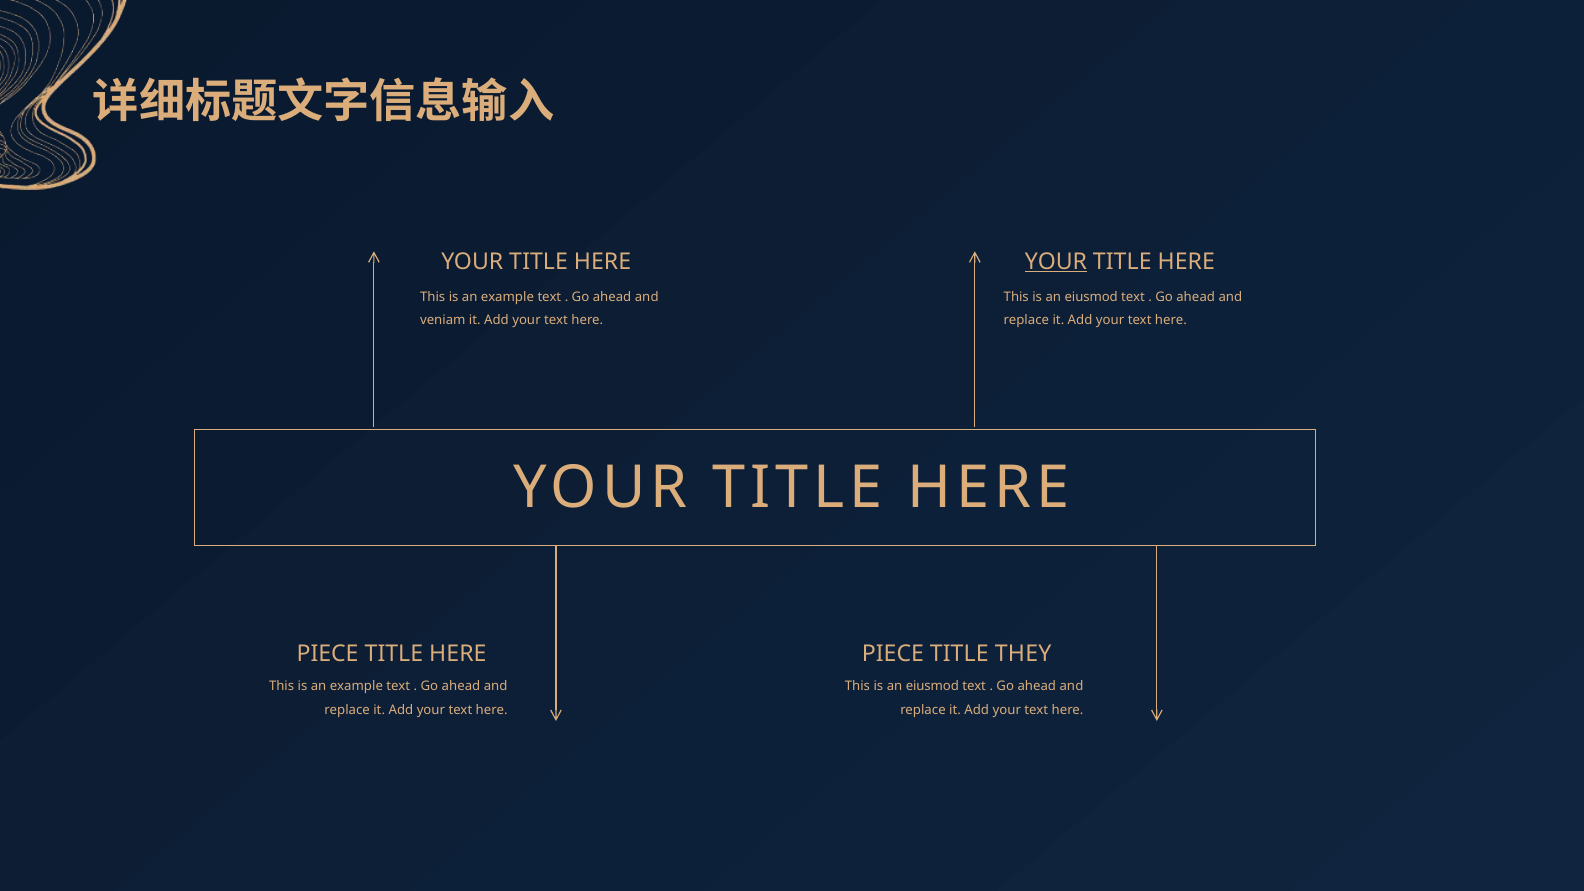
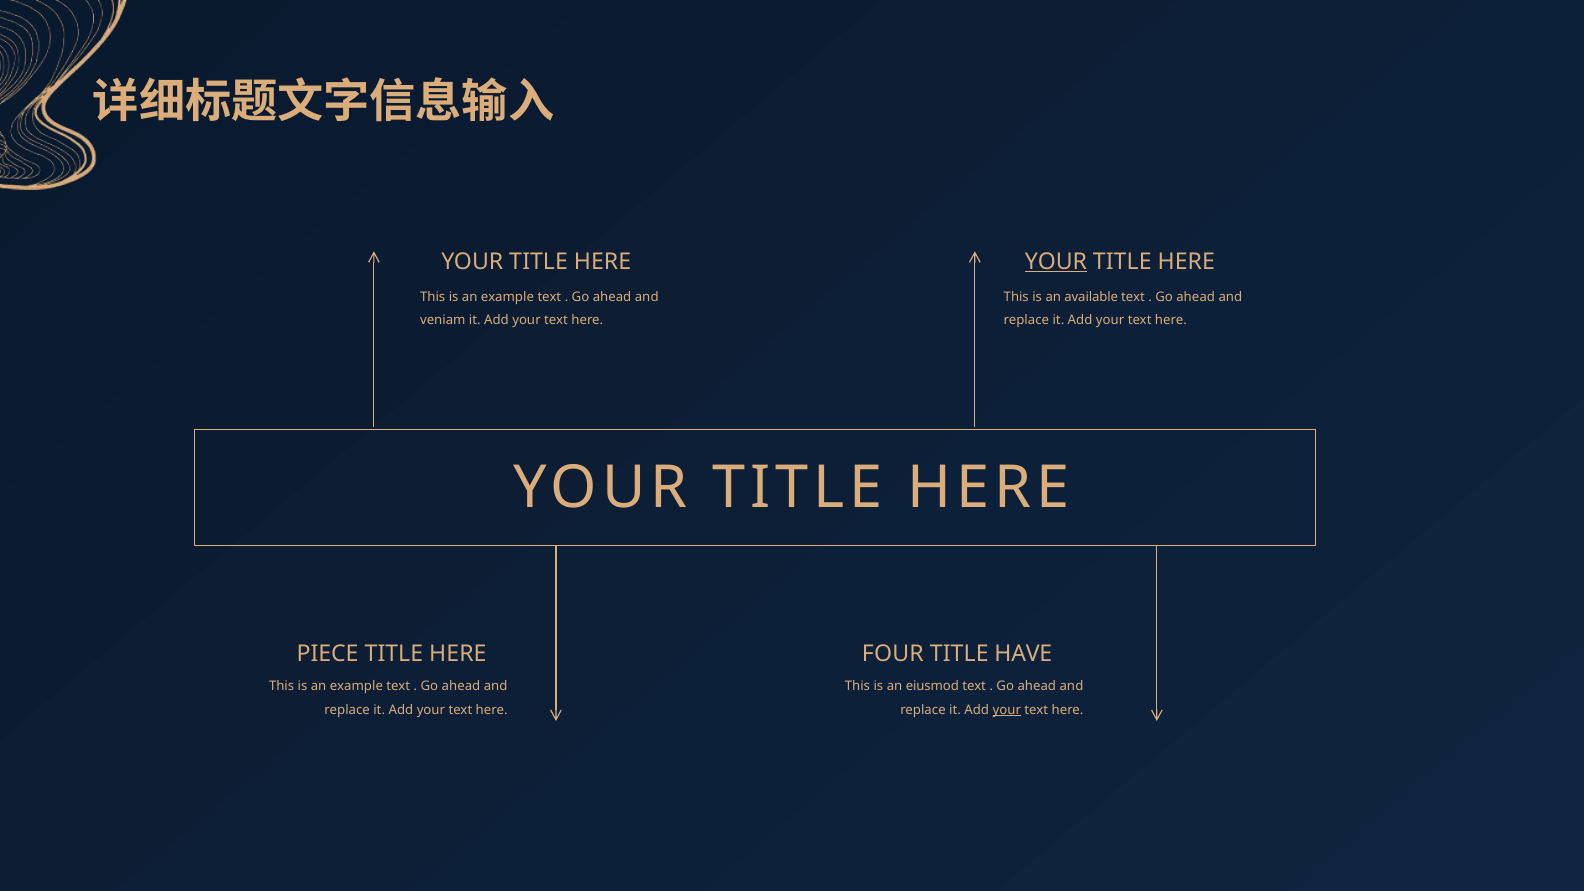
eiusmod at (1091, 297): eiusmod -> available
PIECE at (893, 654): PIECE -> FOUR
THEY: THEY -> HAVE
your at (1007, 710) underline: none -> present
